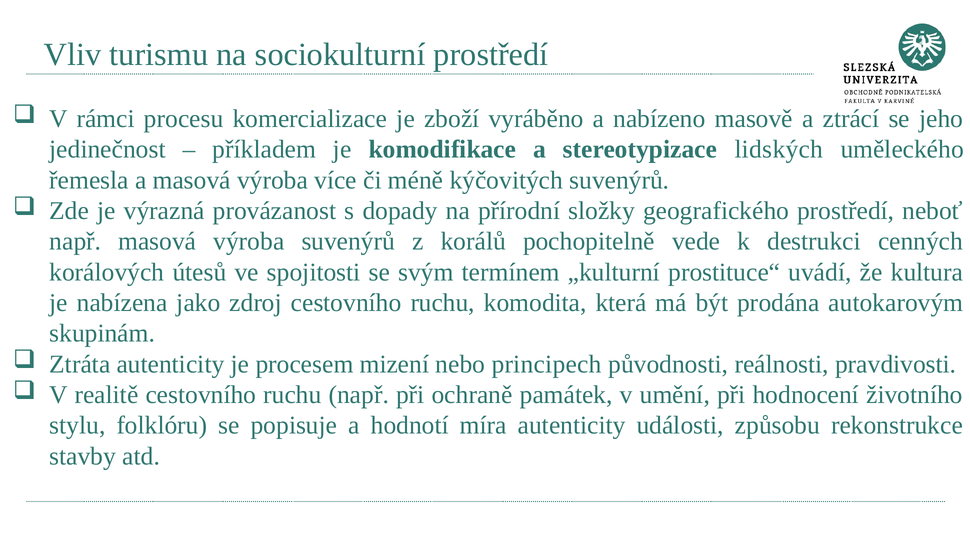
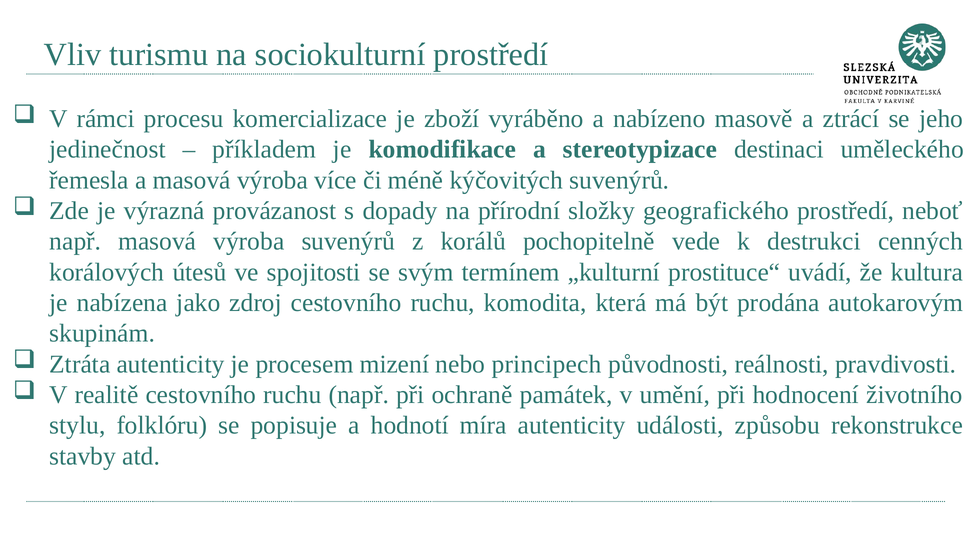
lidských: lidských -> destinaci
